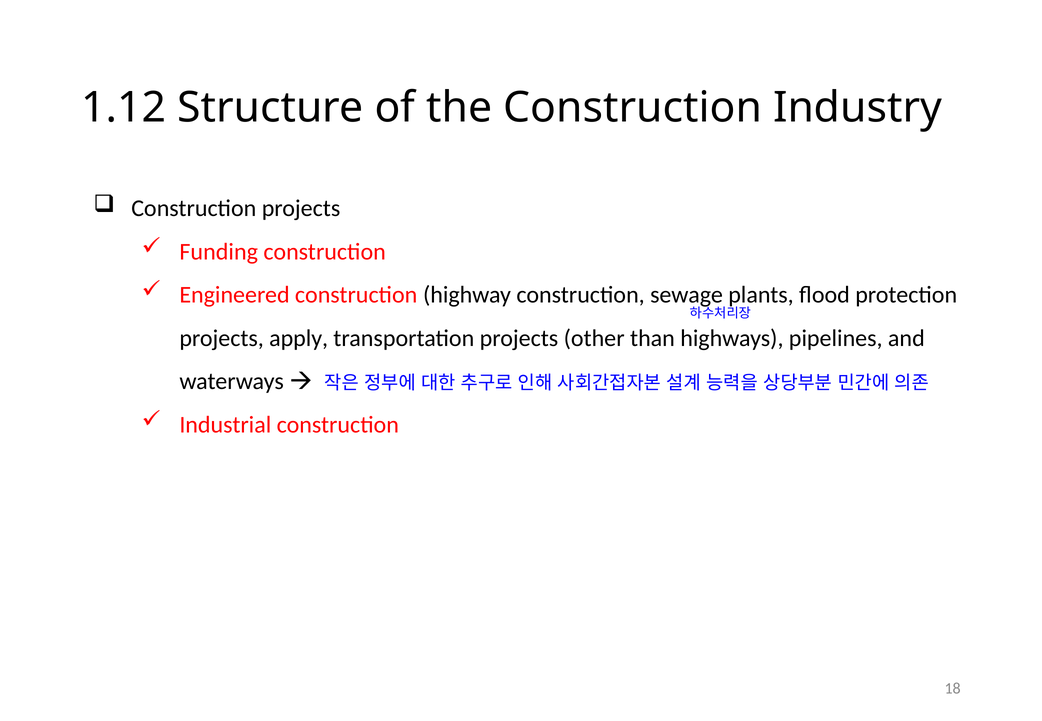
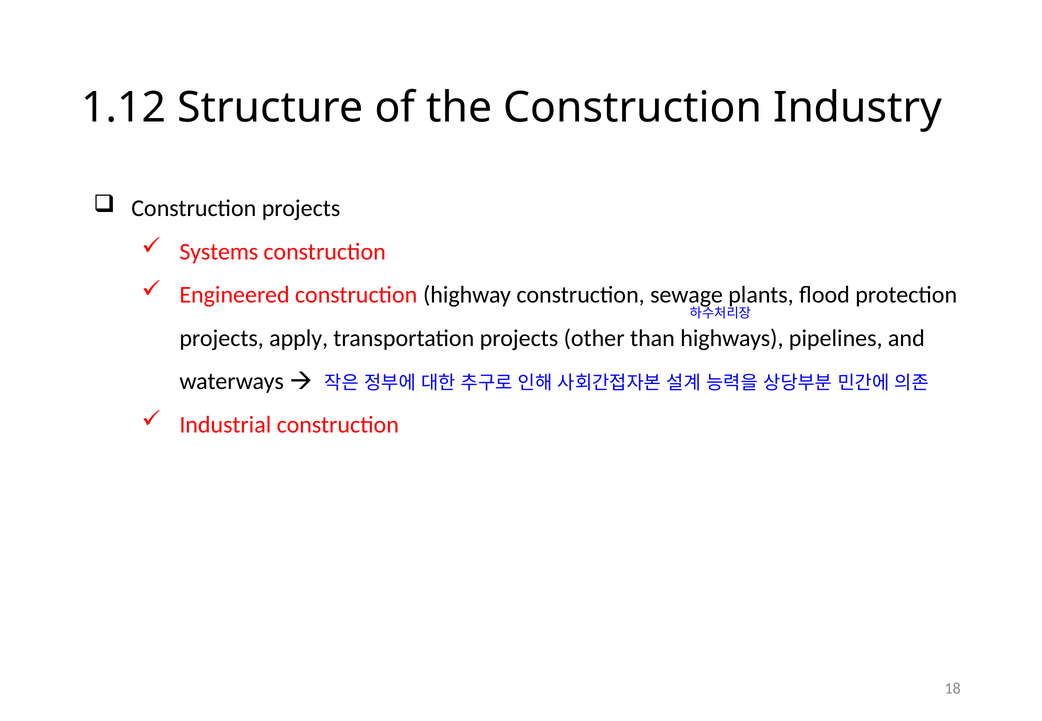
Funding: Funding -> Systems
